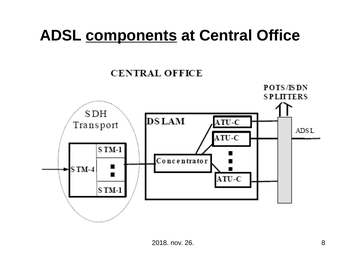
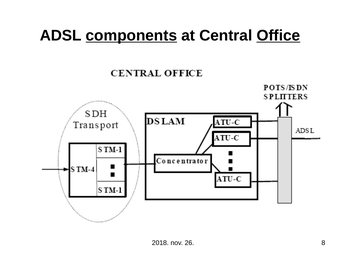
Office underline: none -> present
